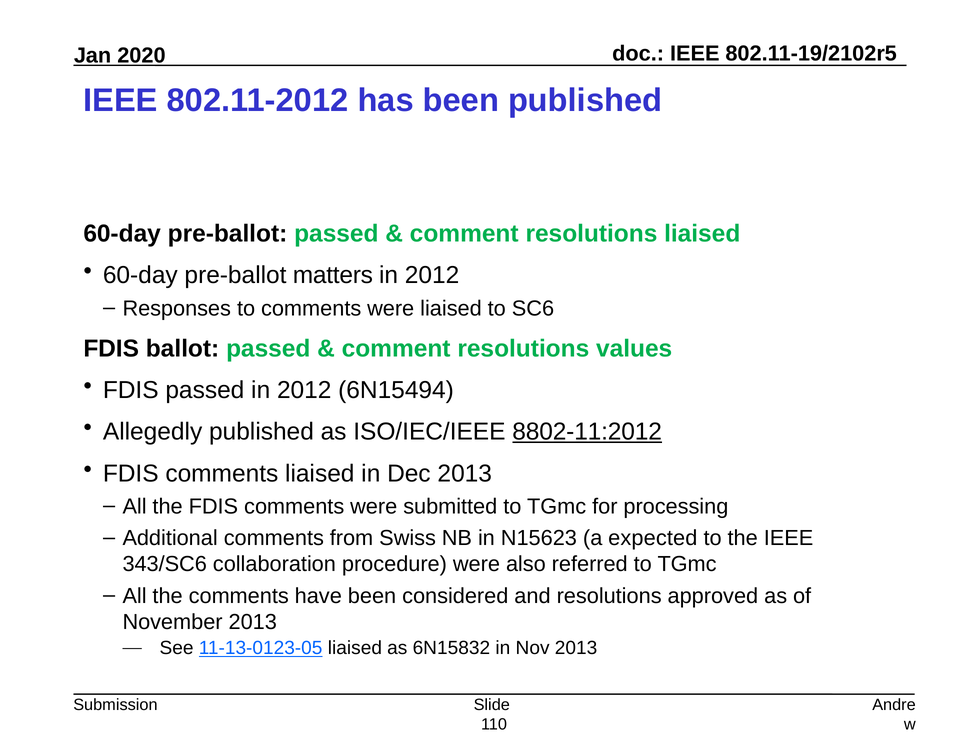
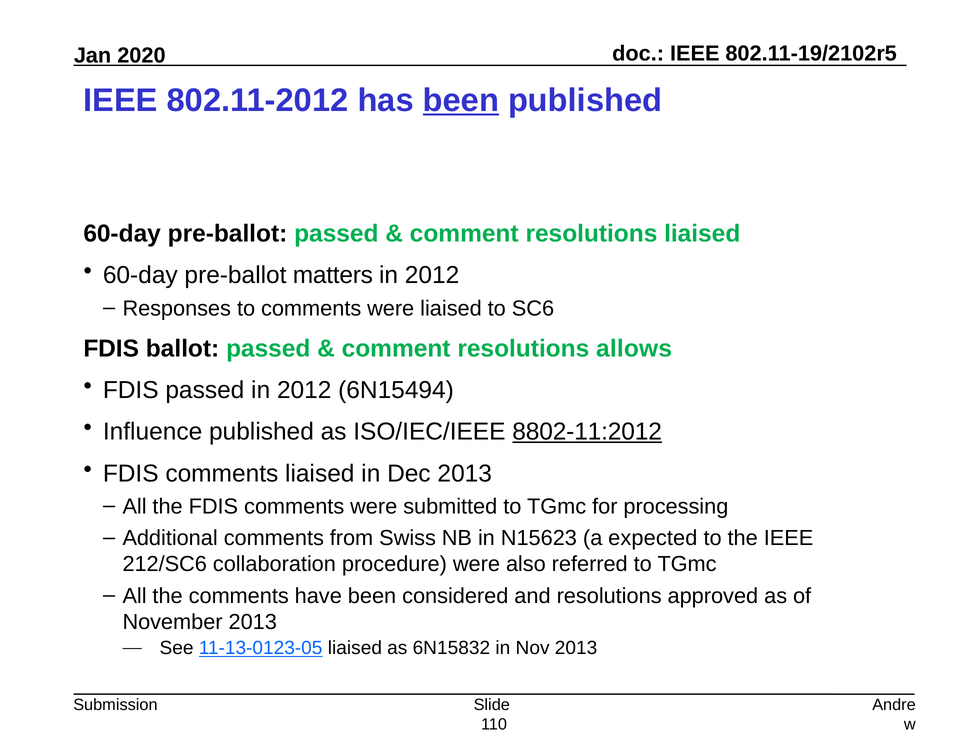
been at (461, 100) underline: none -> present
values: values -> allows
Allegedly: Allegedly -> Influence
343/SC6: 343/SC6 -> 212/SC6
